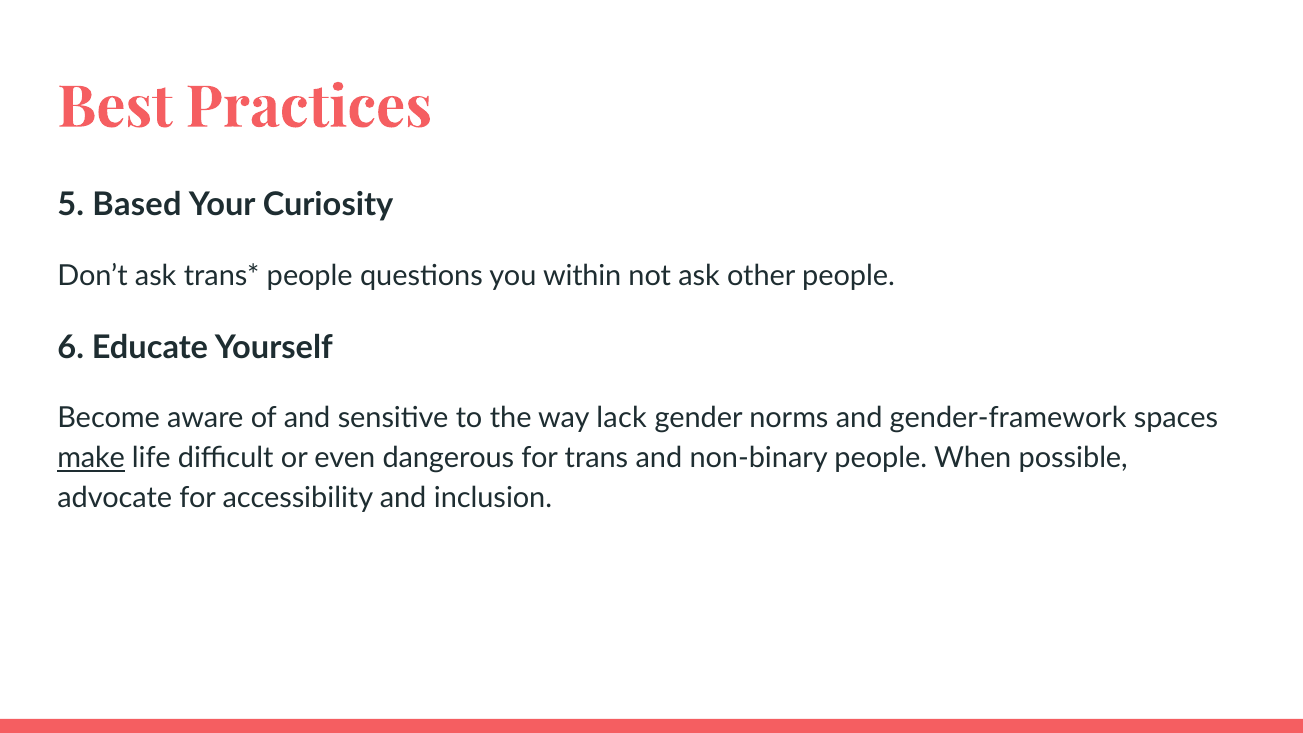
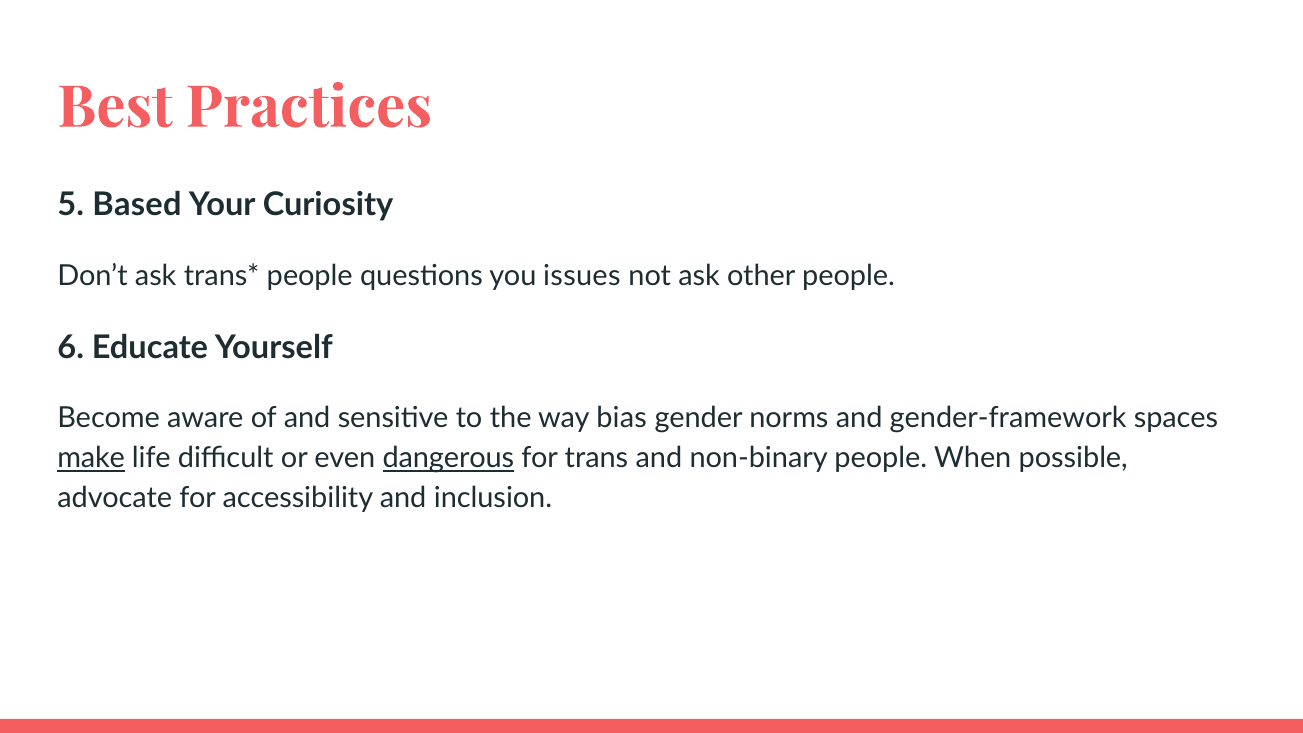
within: within -> issues
lack: lack -> bias
dangerous underline: none -> present
